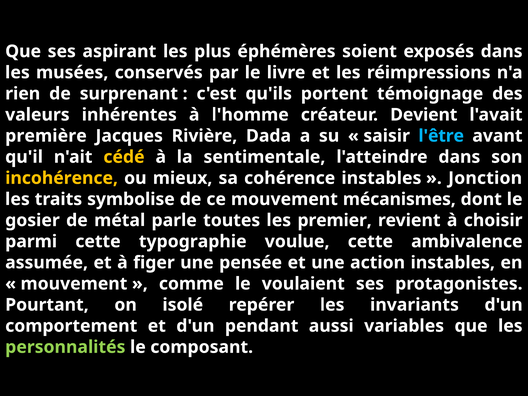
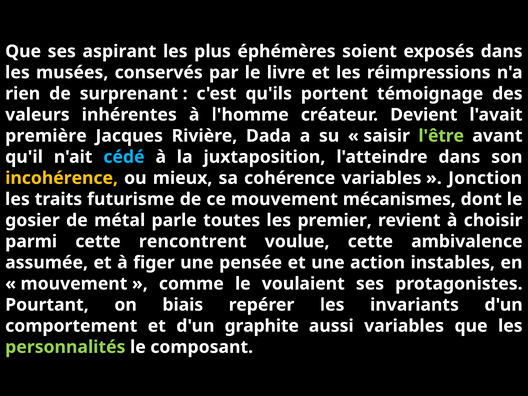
l'être colour: light blue -> light green
cédé colour: yellow -> light blue
sentimentale: sentimentale -> juxtaposition
cohérence instables: instables -> variables
symbolise: symbolise -> futurisme
typographie: typographie -> rencontrent
isolé: isolé -> biais
pendant: pendant -> graphite
